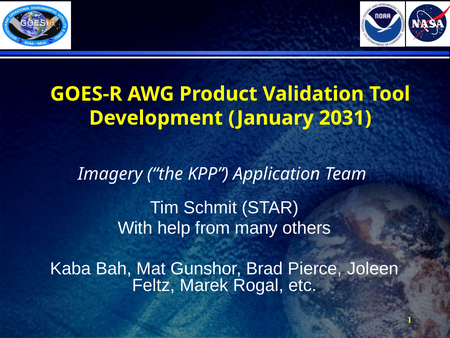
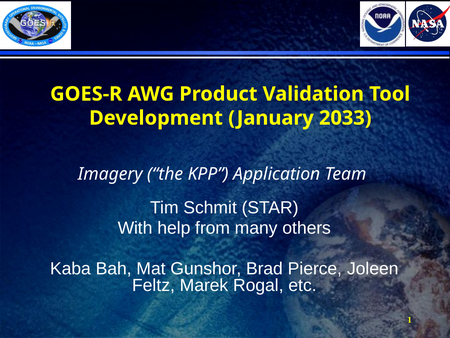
2031: 2031 -> 2033
